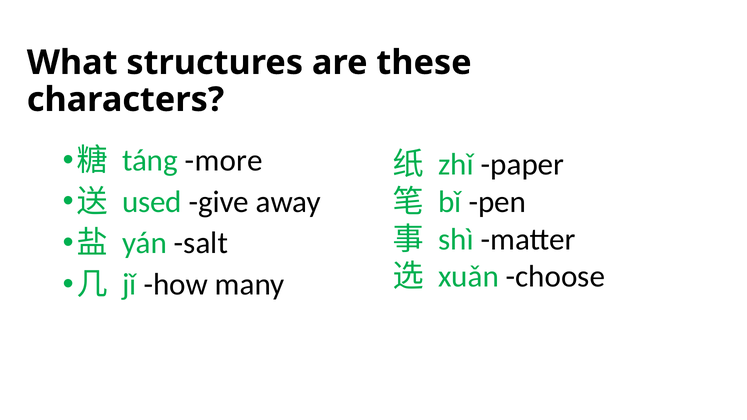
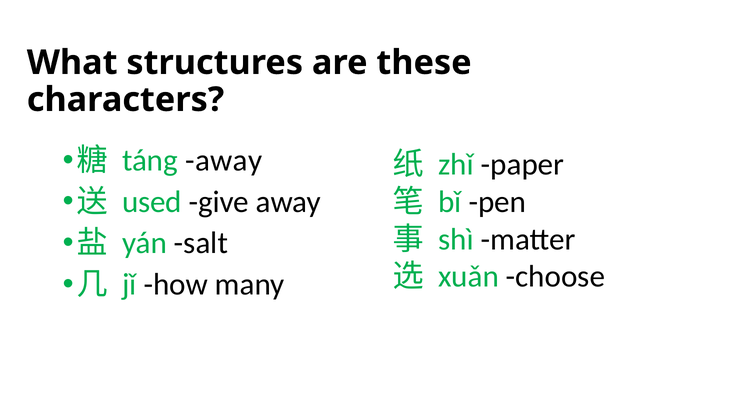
táng more: more -> away
